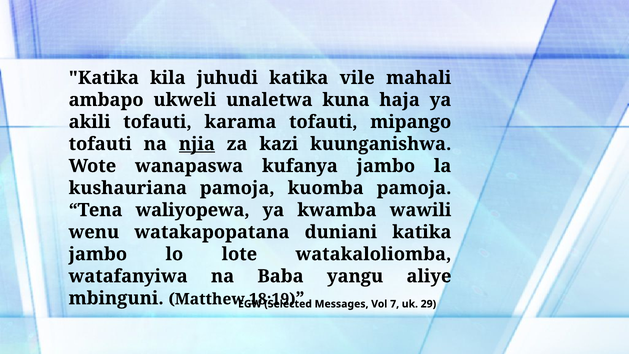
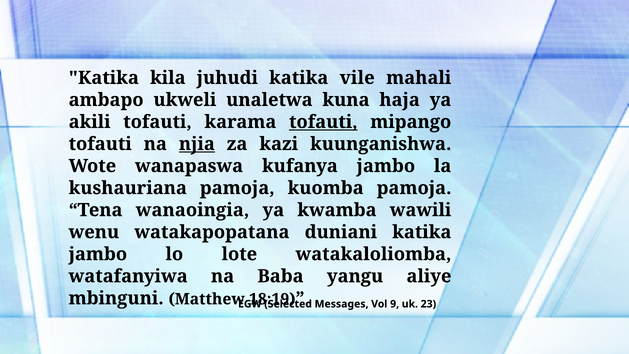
tofauti at (323, 122) underline: none -> present
waliyopewa: waliyopewa -> wanaoingia
7: 7 -> 9
29: 29 -> 23
